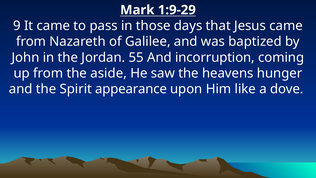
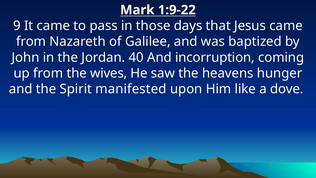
1:9-29: 1:9-29 -> 1:9-22
55: 55 -> 40
aside: aside -> wives
appearance: appearance -> manifested
